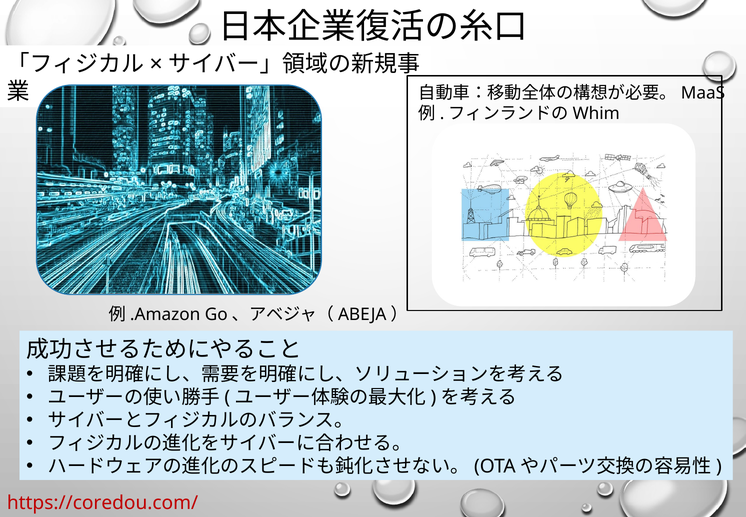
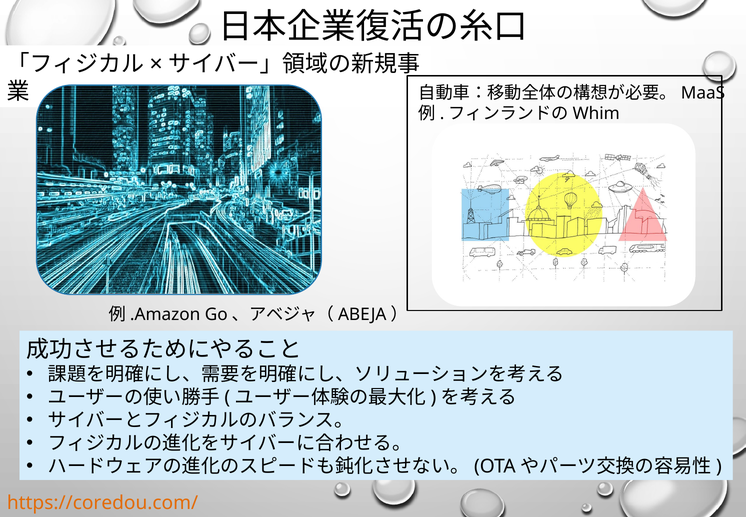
https://coredou.com/ colour: red -> orange
